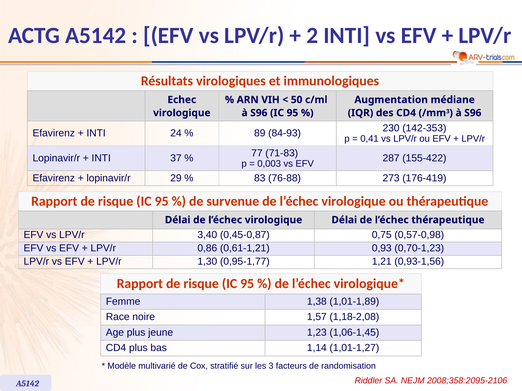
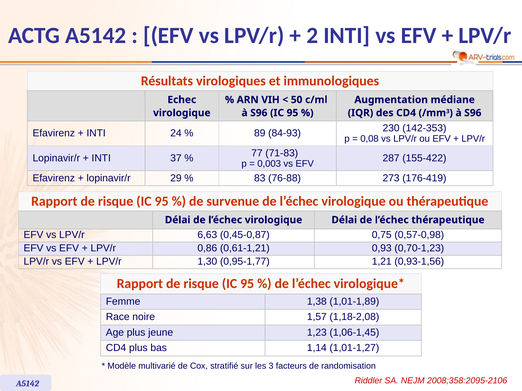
0,41: 0,41 -> 0,08
3,40: 3,40 -> 6,63
